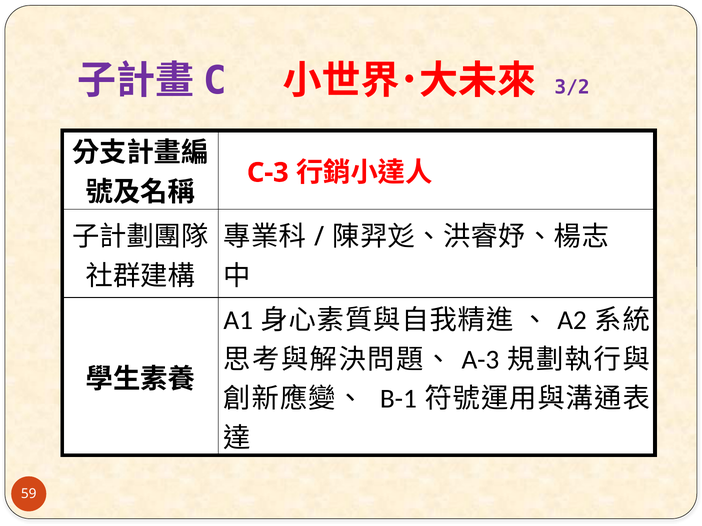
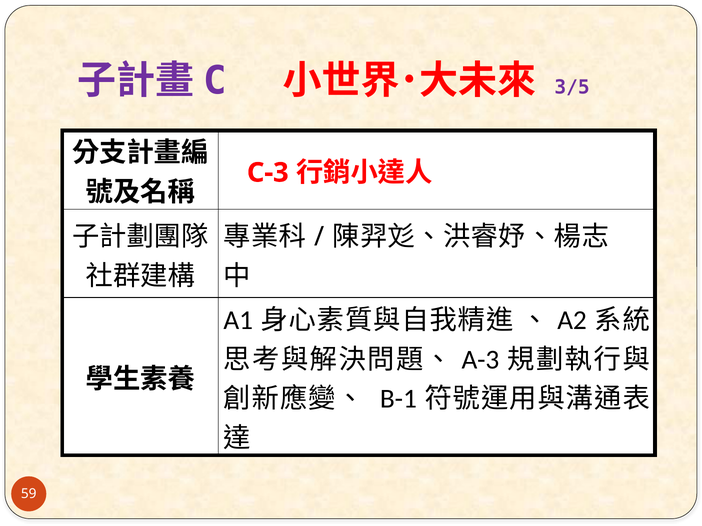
3/2: 3/2 -> 3/5
